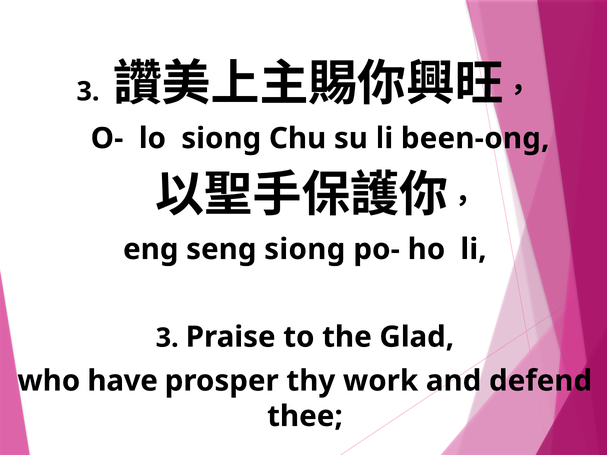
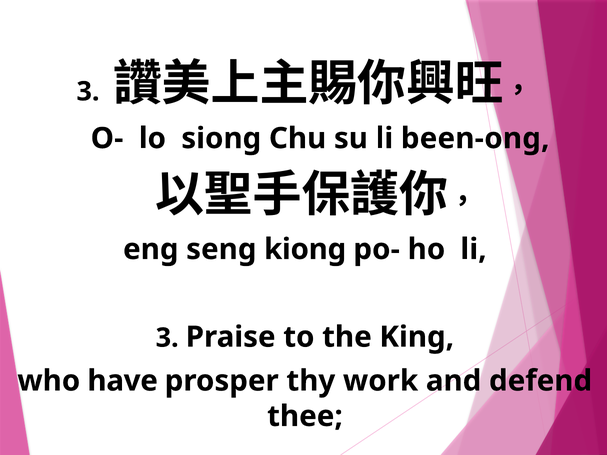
seng siong: siong -> kiong
Glad: Glad -> King
